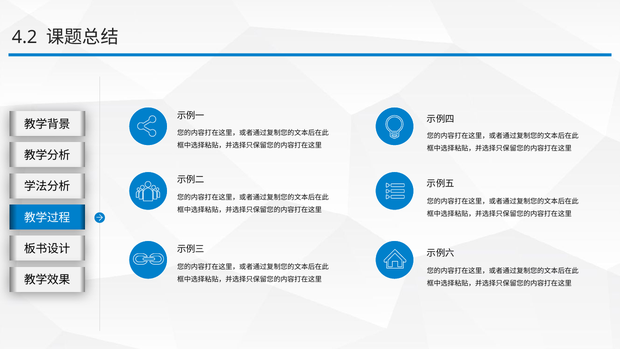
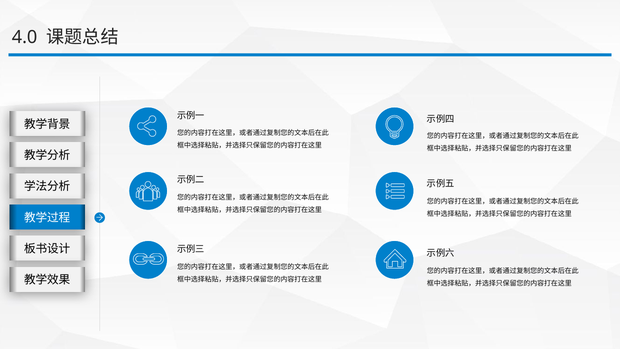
4.2: 4.2 -> 4.0
